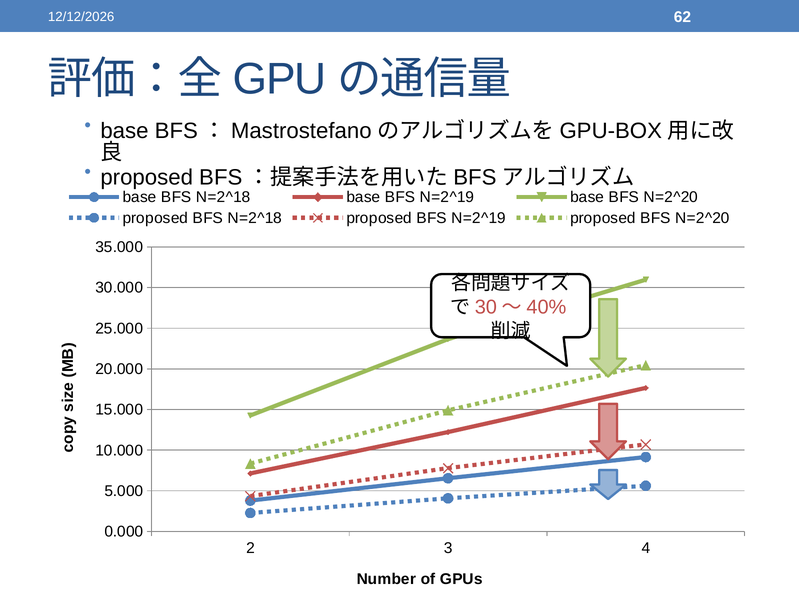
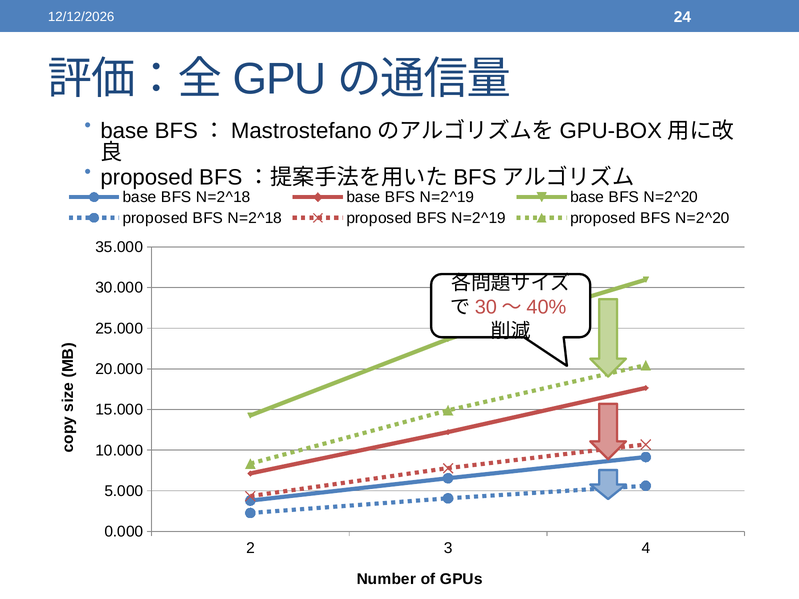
62: 62 -> 24
